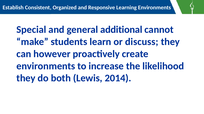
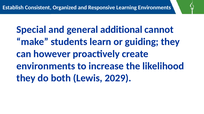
discuss: discuss -> guiding
2014: 2014 -> 2029
